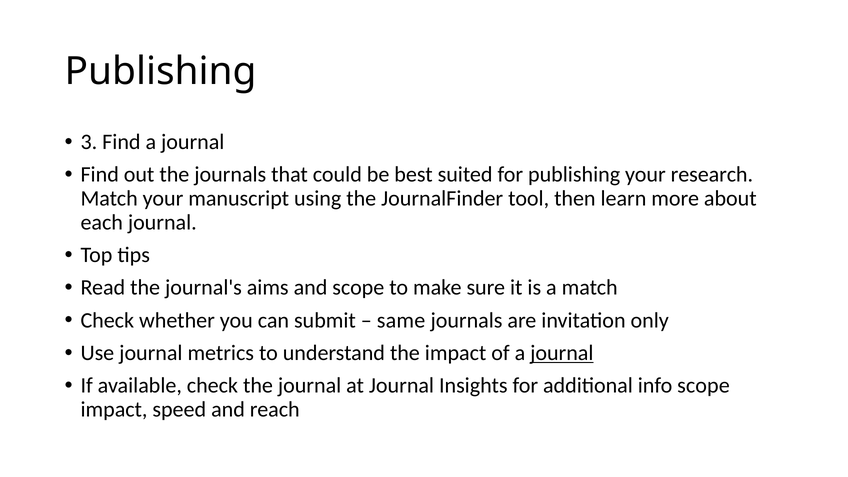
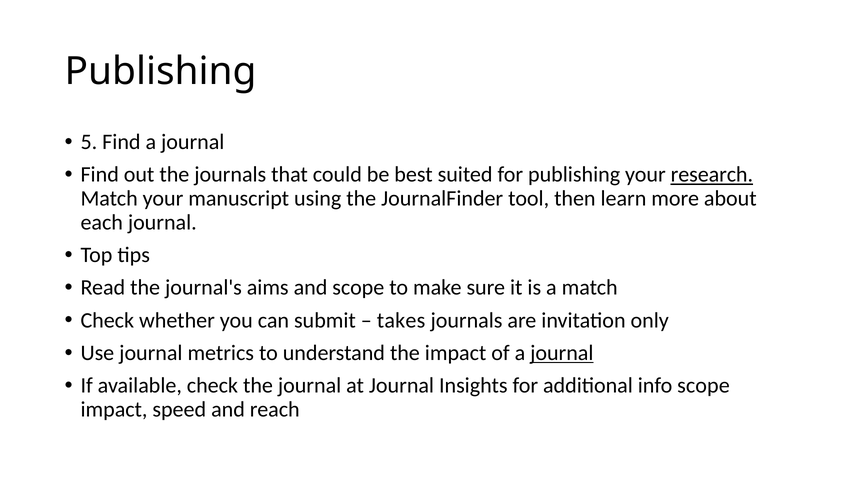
3: 3 -> 5
research underline: none -> present
same: same -> takes
